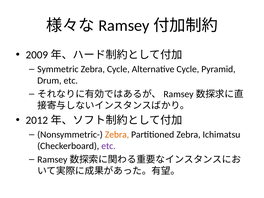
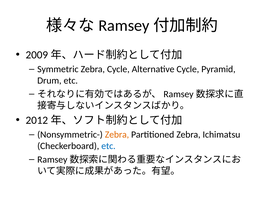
etc at (108, 146) colour: purple -> blue
